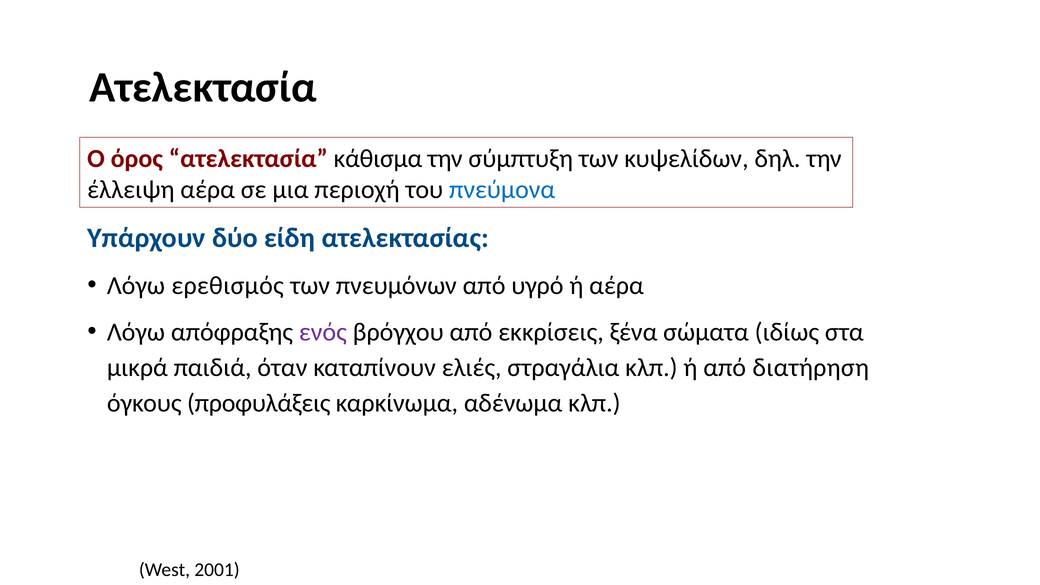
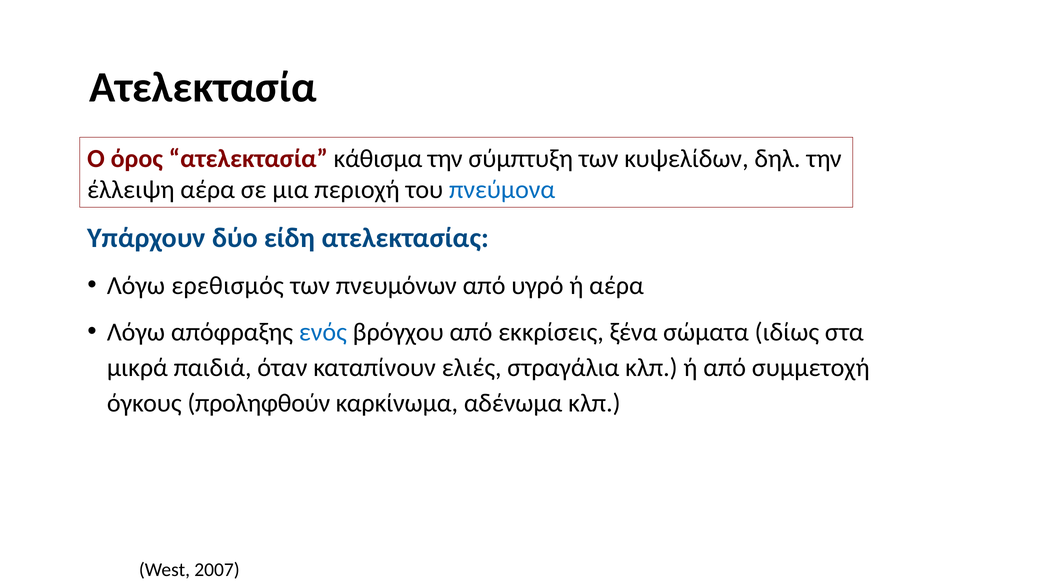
ενός colour: purple -> blue
διατήρηση: διατήρηση -> συμμετοχή
προφυλάξεις: προφυλάξεις -> προληφθούν
2001: 2001 -> 2007
